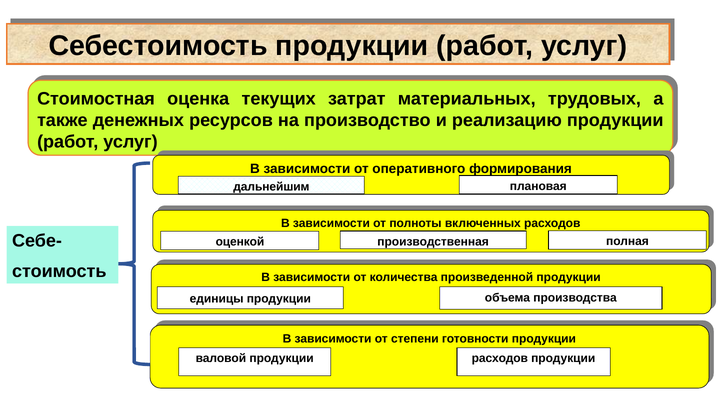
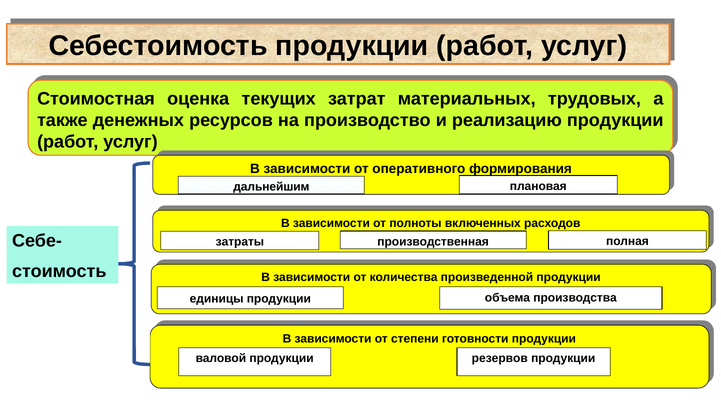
оценкой: оценкой -> затраты
расходов at (500, 359): расходов -> резервов
